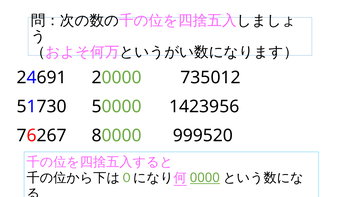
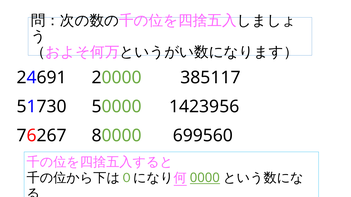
735012: 735012 -> 385117
999520: 999520 -> 699560
